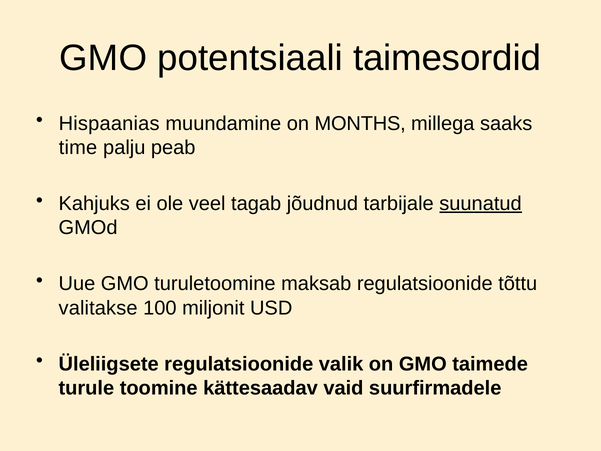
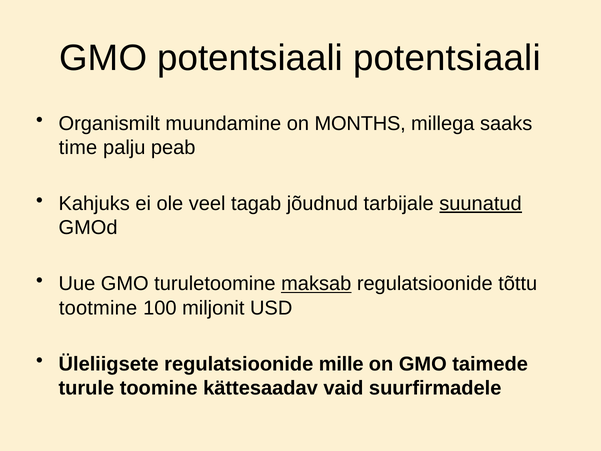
potentsiaali taimesordid: taimesordid -> potentsiaali
Hispaanias: Hispaanias -> Organismilt
maksab underline: none -> present
valitakse: valitakse -> tootmine
valik: valik -> mille
